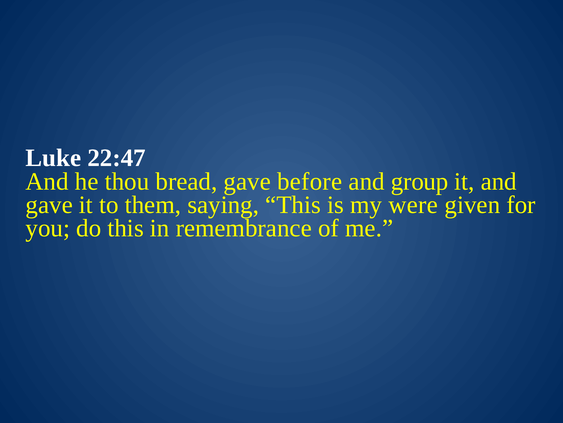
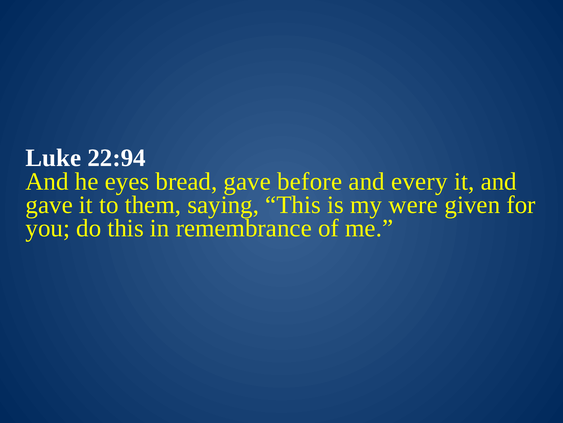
22:47: 22:47 -> 22:94
thou: thou -> eyes
group: group -> every
